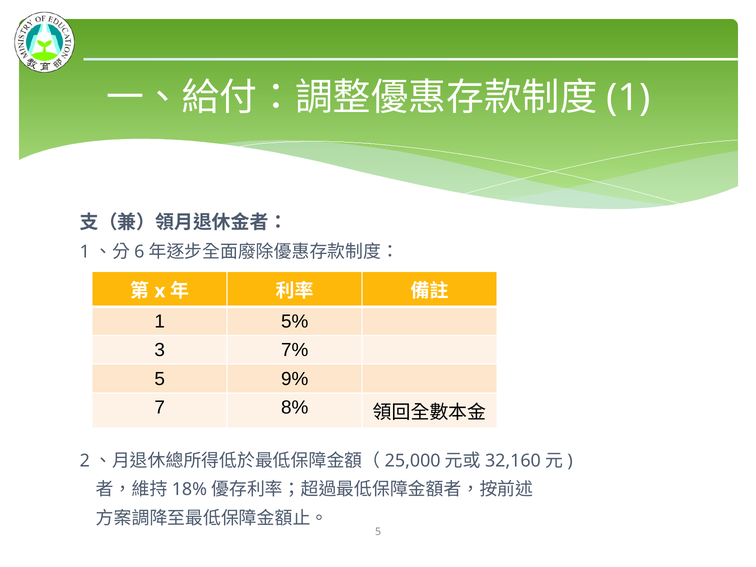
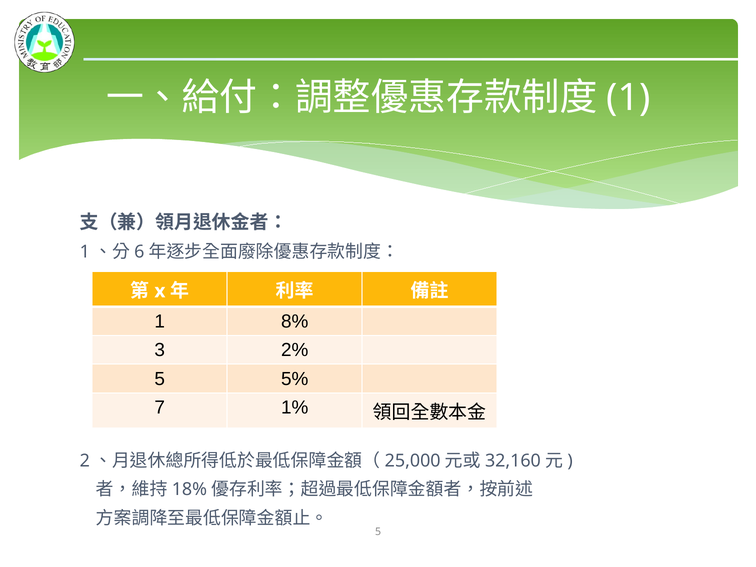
5%: 5% -> 8%
7%: 7% -> 2%
9%: 9% -> 5%
8%: 8% -> 1%
